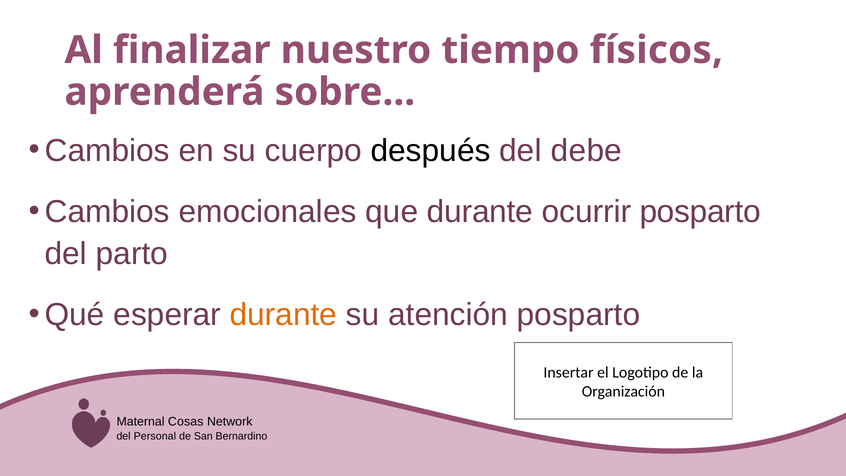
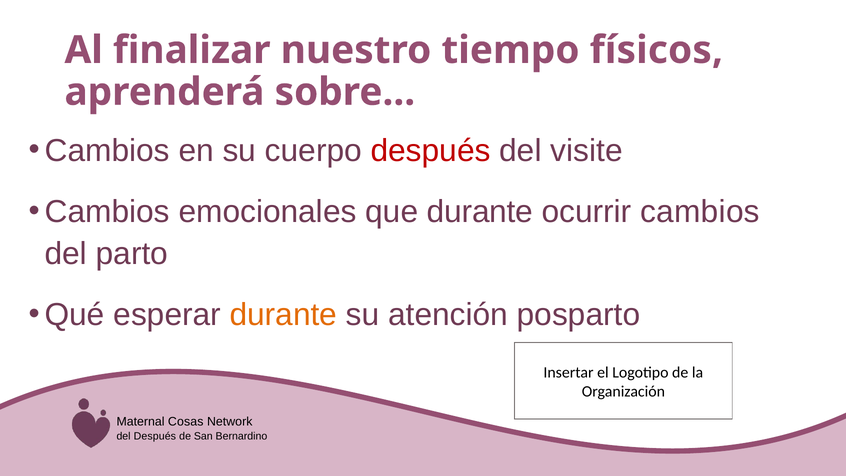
después at (431, 151) colour: black -> red
debe: debe -> visite
ocurrir posparto: posparto -> cambios
del Personal: Personal -> Después
